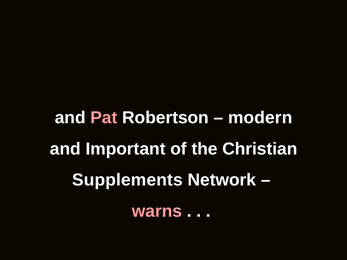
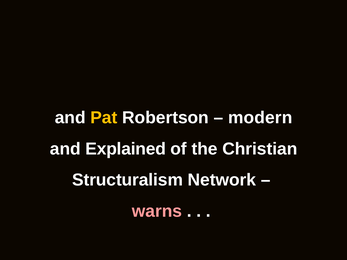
Pat colour: pink -> yellow
Important: Important -> Explained
Supplements: Supplements -> Structuralism
